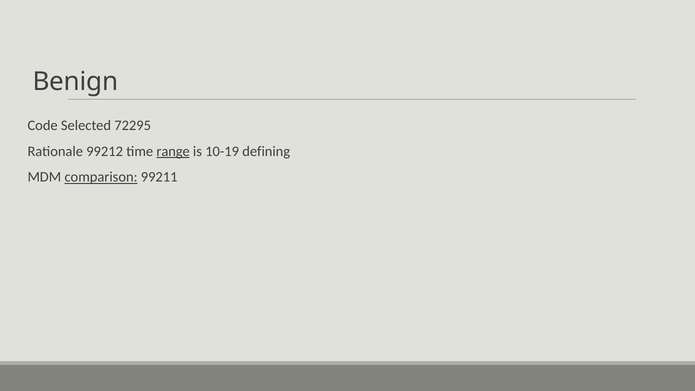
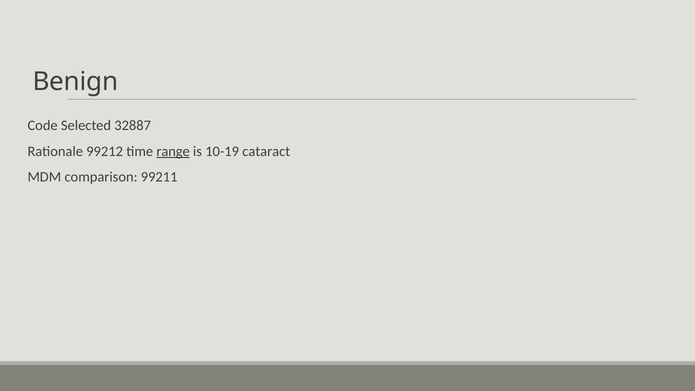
72295: 72295 -> 32887
defining: defining -> cataract
comparison underline: present -> none
